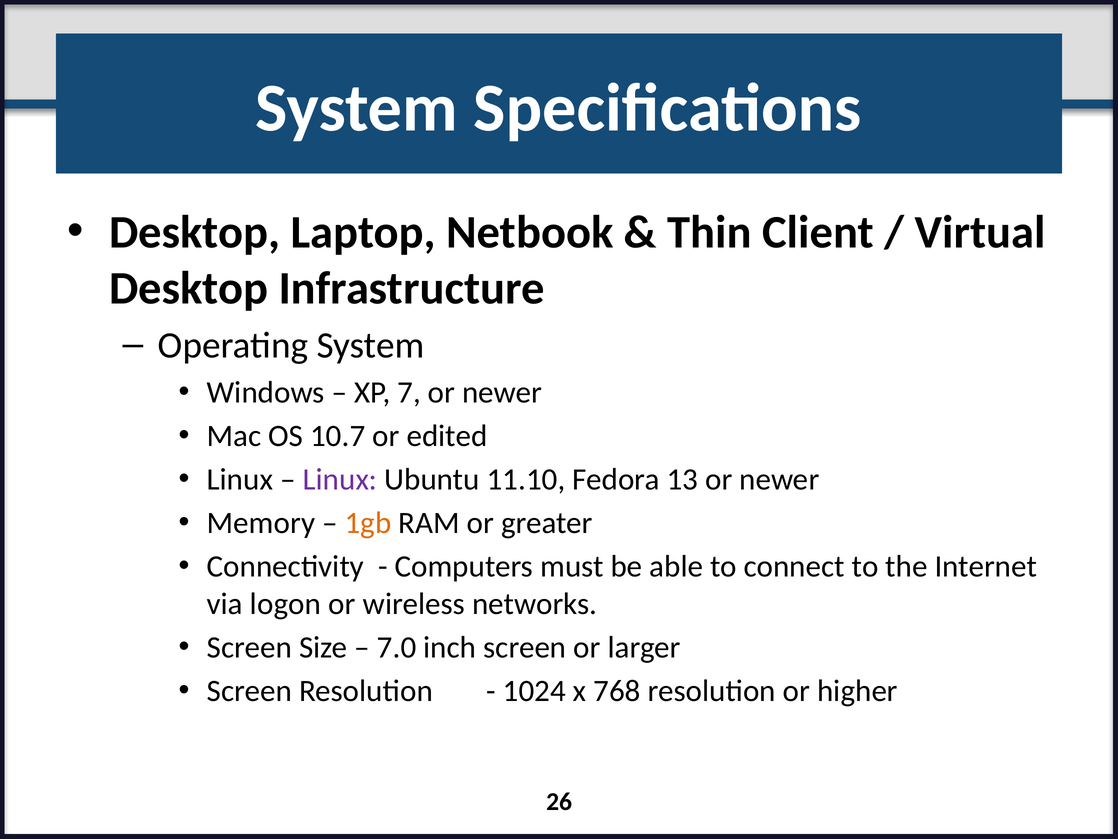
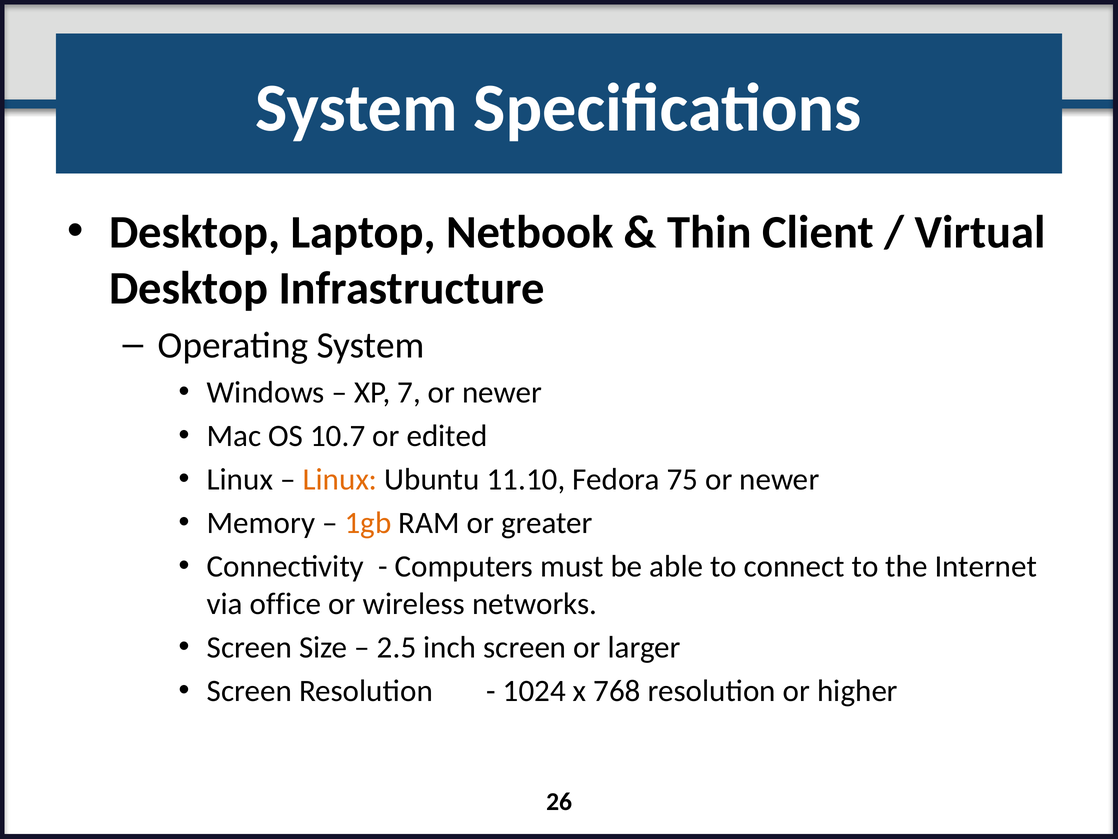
Linux at (340, 479) colour: purple -> orange
13: 13 -> 75
logon: logon -> office
7.0: 7.0 -> 2.5
